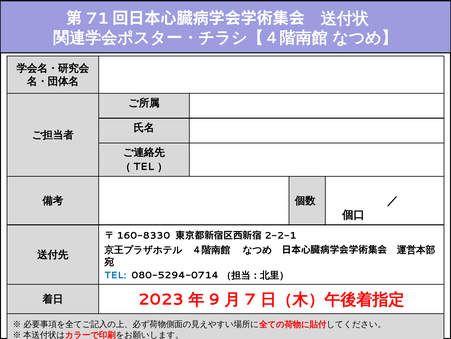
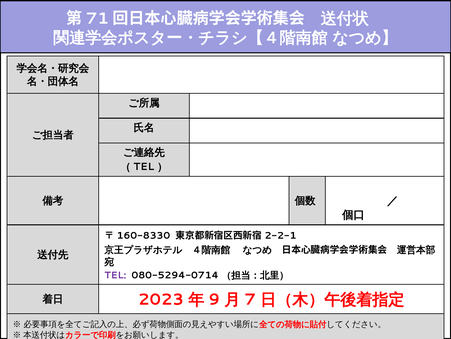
TEL colour: blue -> purple
